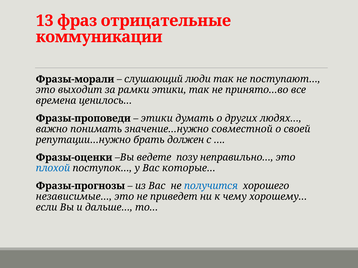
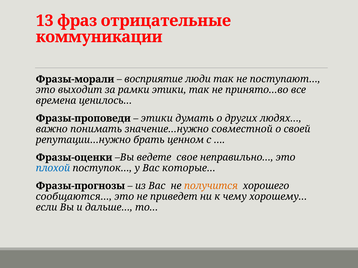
слушающий: слушающий -> восприятие
должен: должен -> ценном
позу: позу -> свое
получится colour: blue -> orange
независимые…: независимые… -> сообщаются…
